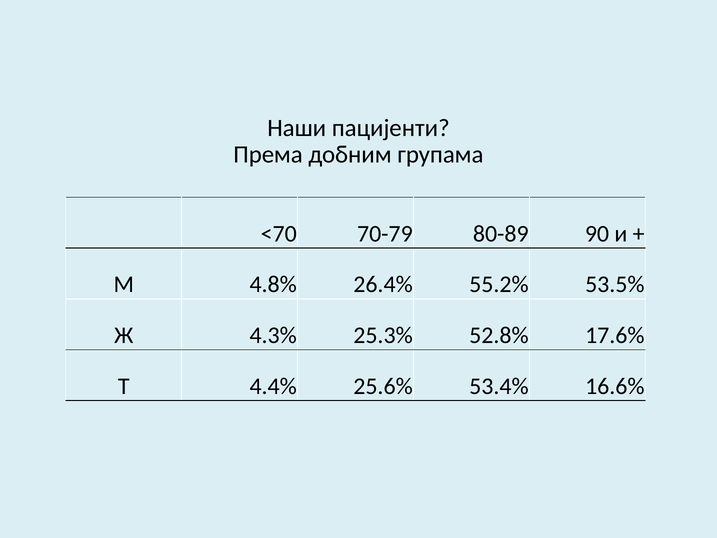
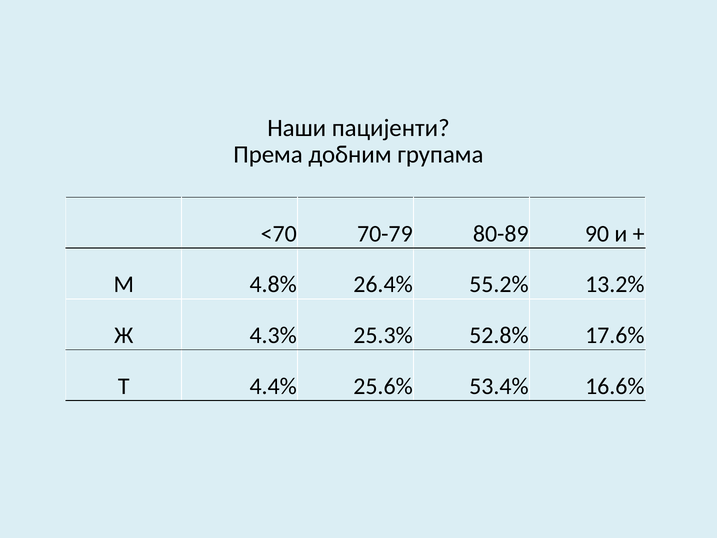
53.5%: 53.5% -> 13.2%
